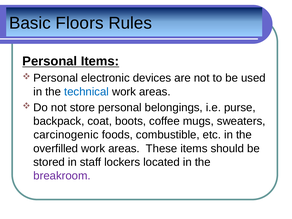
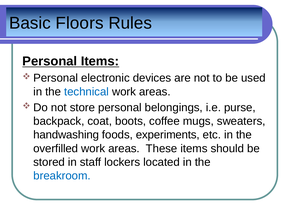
carcinogenic: carcinogenic -> handwashing
combustible: combustible -> experiments
breakroom colour: purple -> blue
